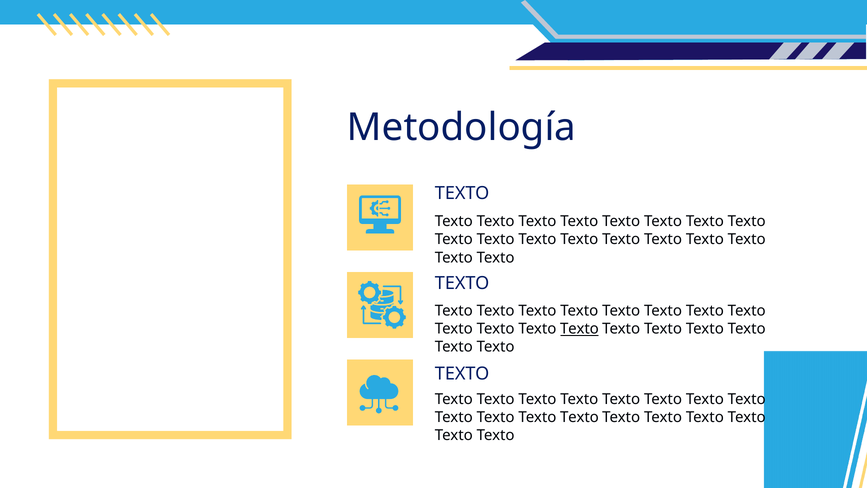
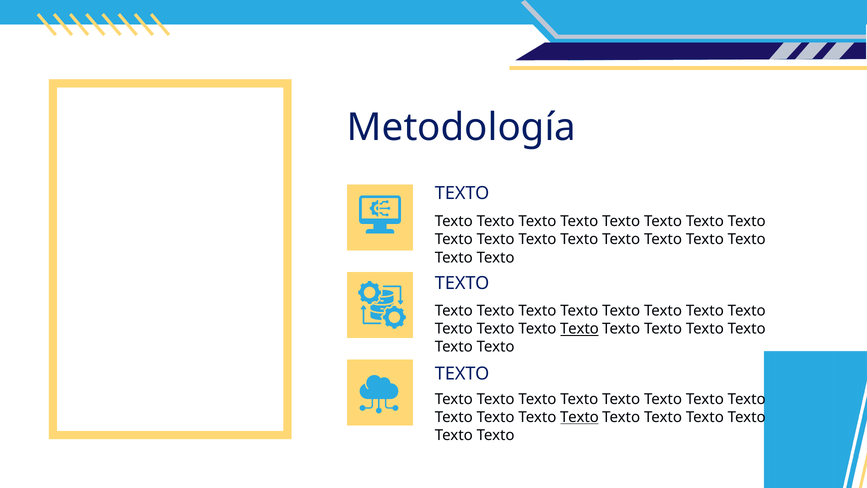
Texto at (579, 417) underline: none -> present
